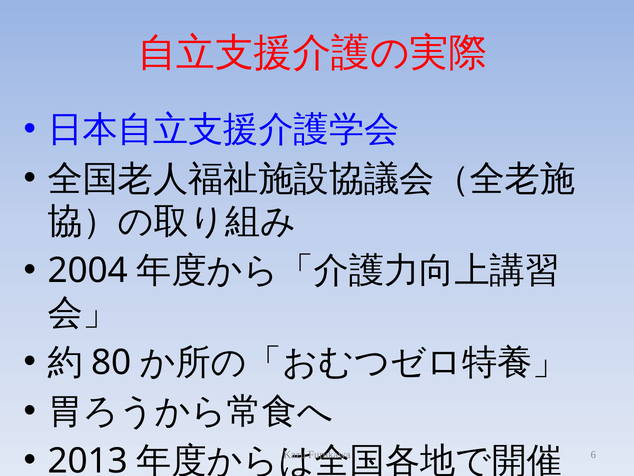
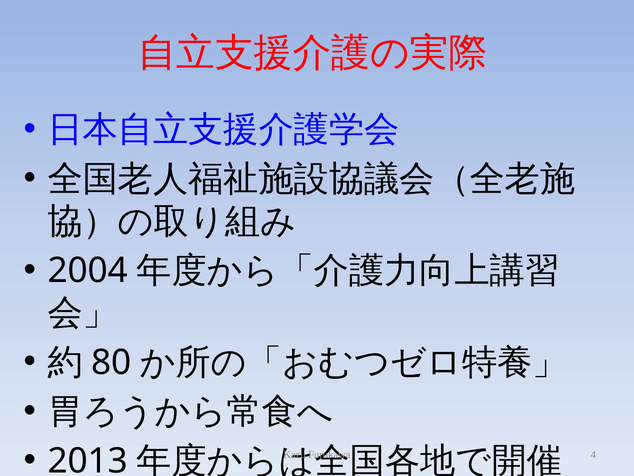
6: 6 -> 4
